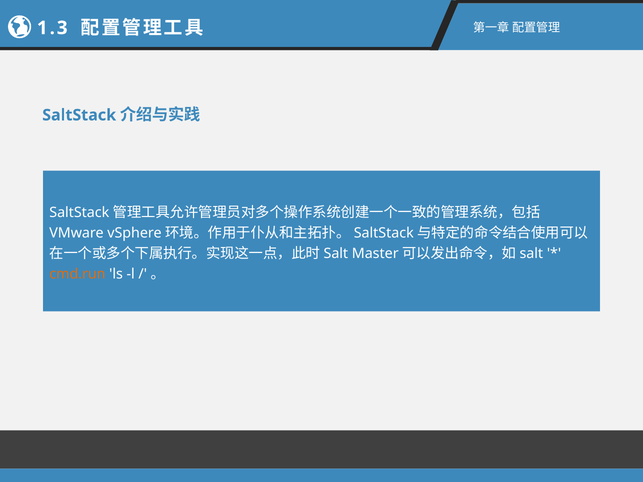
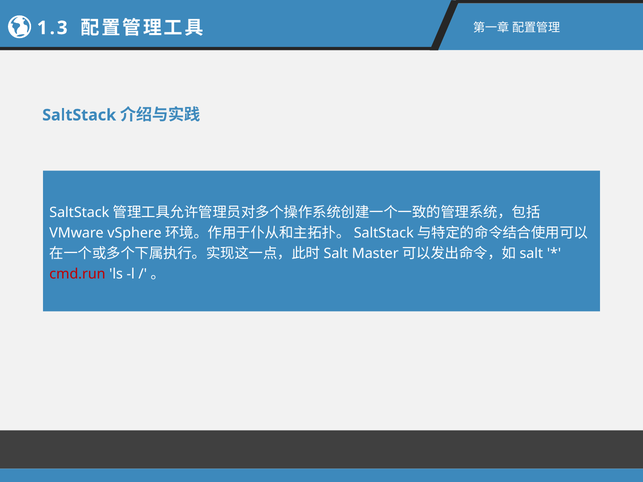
cmd.run colour: orange -> red
